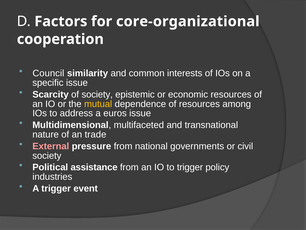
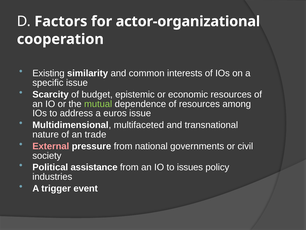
core-organizational: core-organizational -> actor-organizational
Council: Council -> Existing
of society: society -> budget
mutual colour: yellow -> light green
to trigger: trigger -> issues
